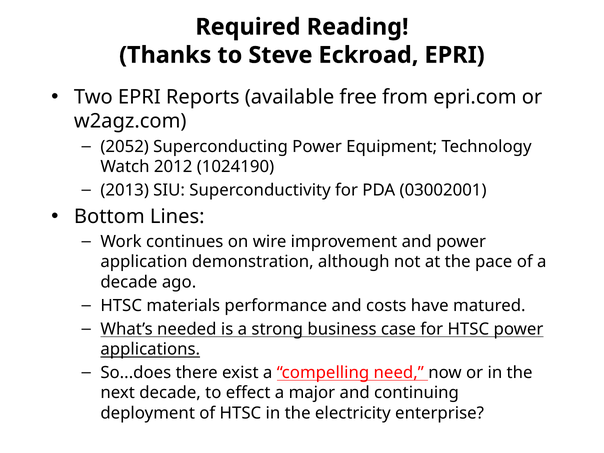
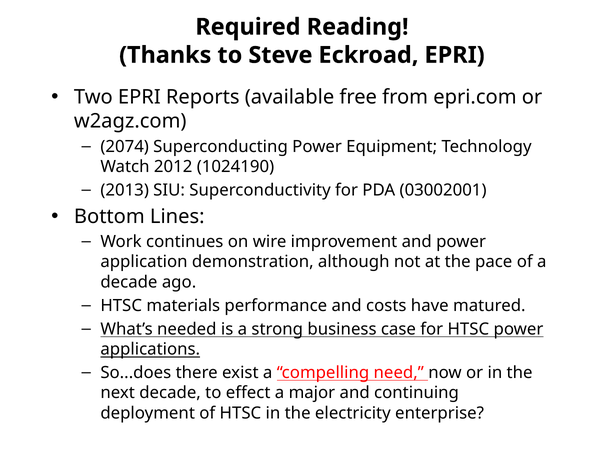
2052: 2052 -> 2074
